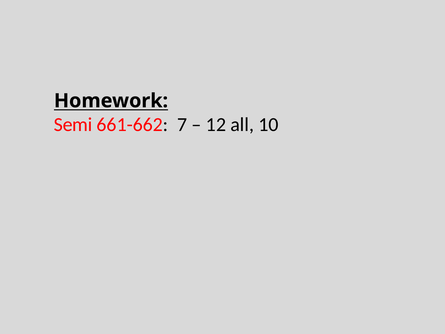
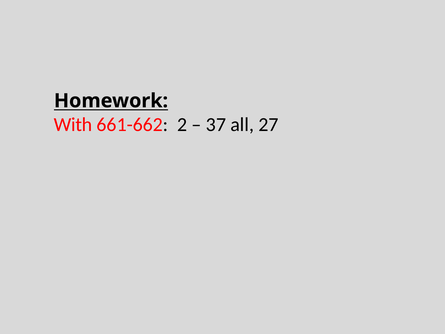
Semi: Semi -> With
7: 7 -> 2
12: 12 -> 37
10: 10 -> 27
